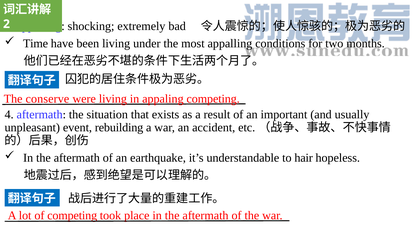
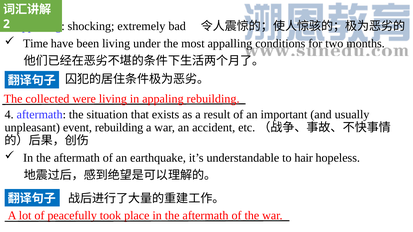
conserve: conserve -> collected
appaling competing: competing -> rebuilding
of competing: competing -> peacefully
